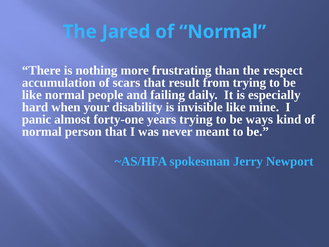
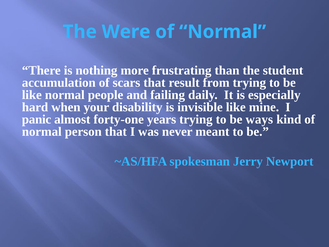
Jared: Jared -> Were
respect: respect -> student
